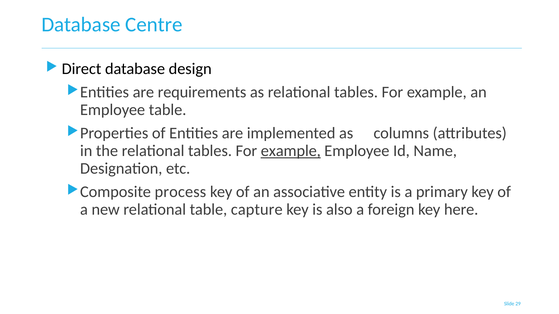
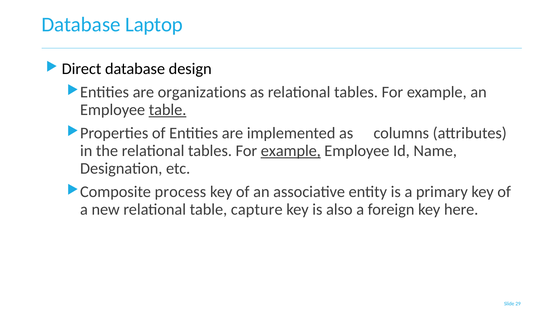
Centre: Centre -> Laptop
requirements: requirements -> organizations
table at (168, 110) underline: none -> present
